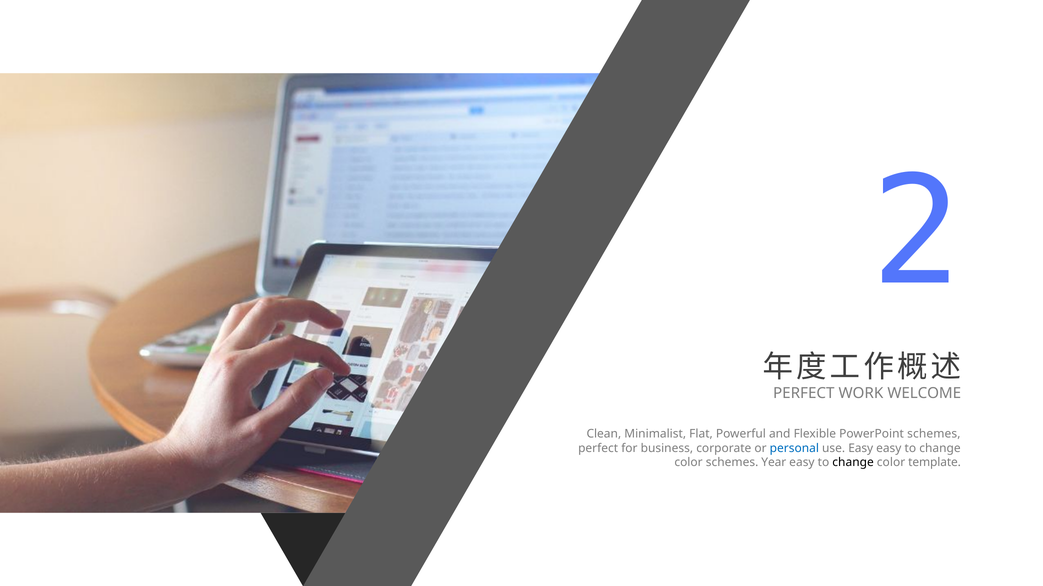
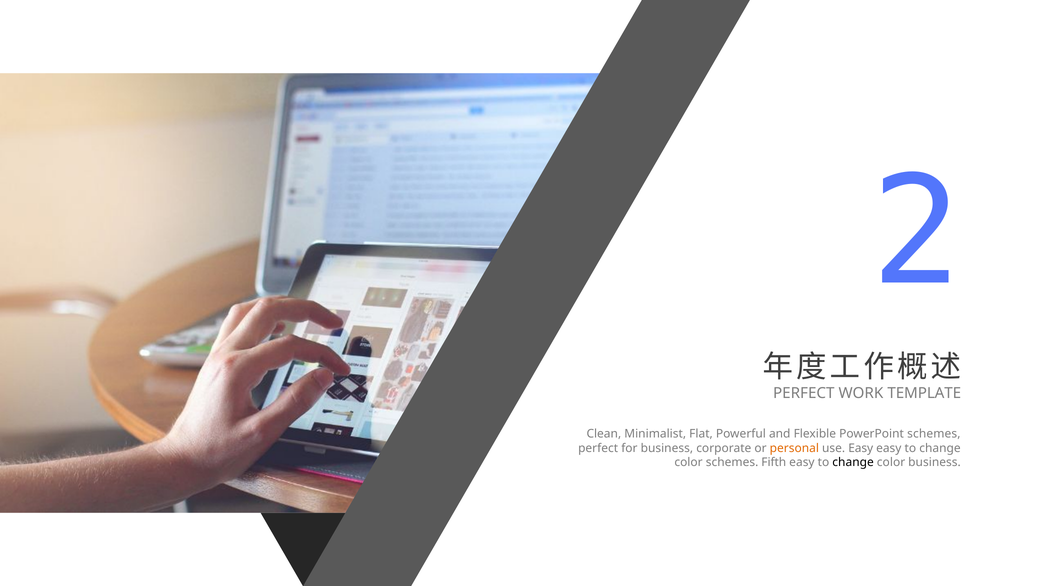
WELCOME: WELCOME -> TEMPLATE
personal colour: blue -> orange
Year: Year -> Fifth
color template: template -> business
